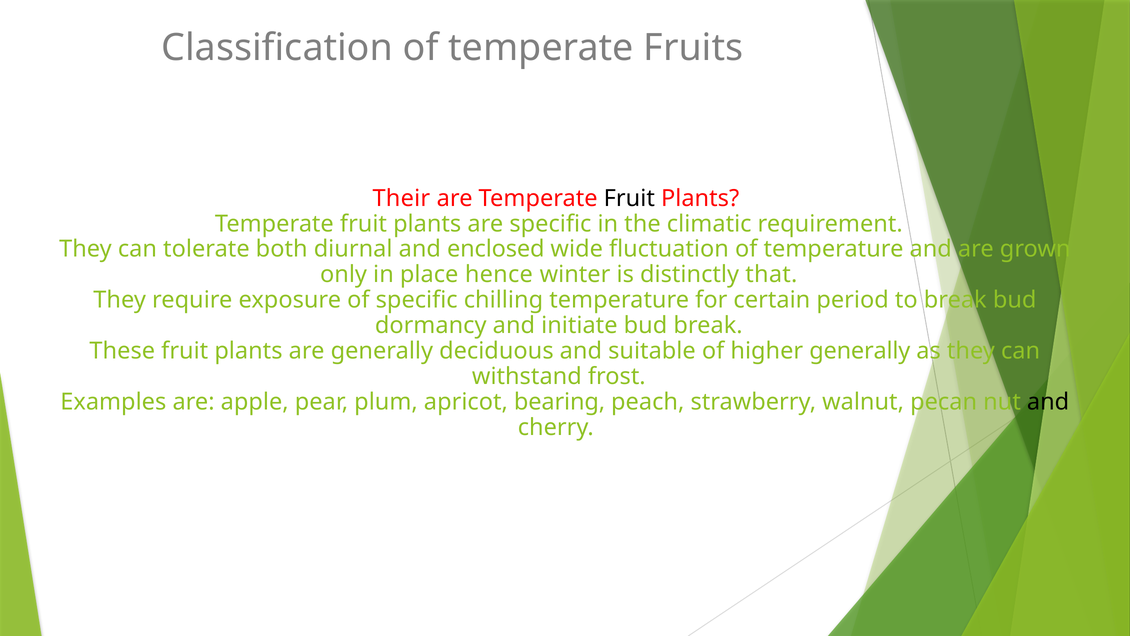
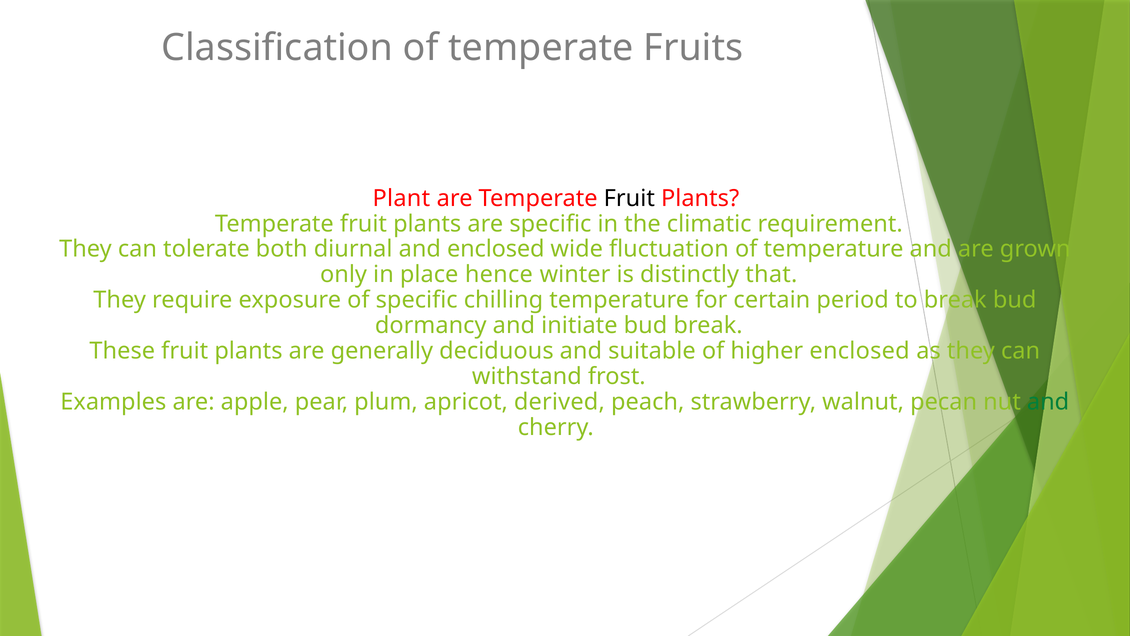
Their: Their -> Plant
higher generally: generally -> enclosed
bearing: bearing -> derived
and at (1048, 402) colour: black -> green
